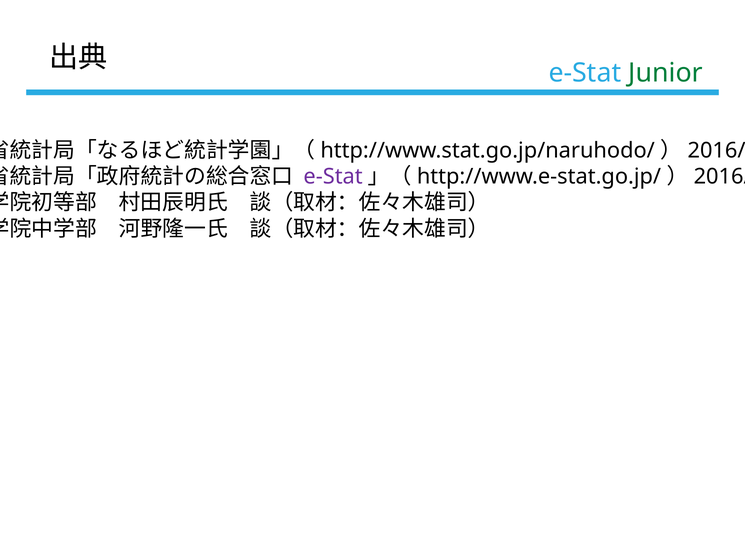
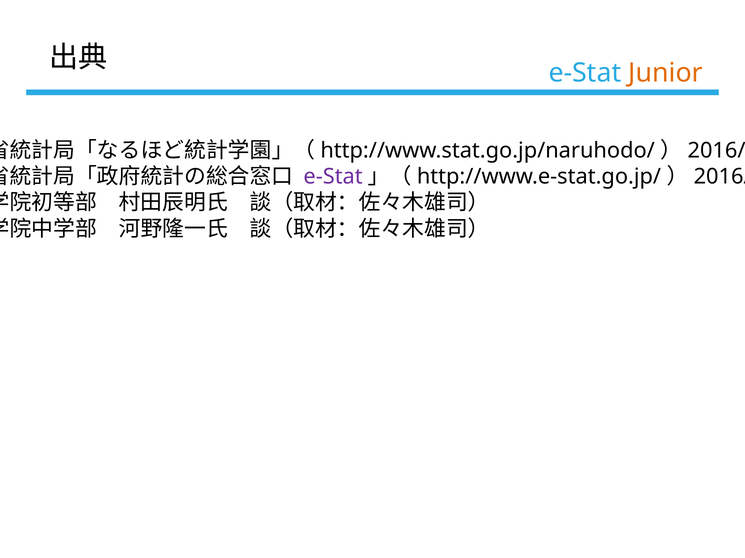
Junior colour: green -> orange
